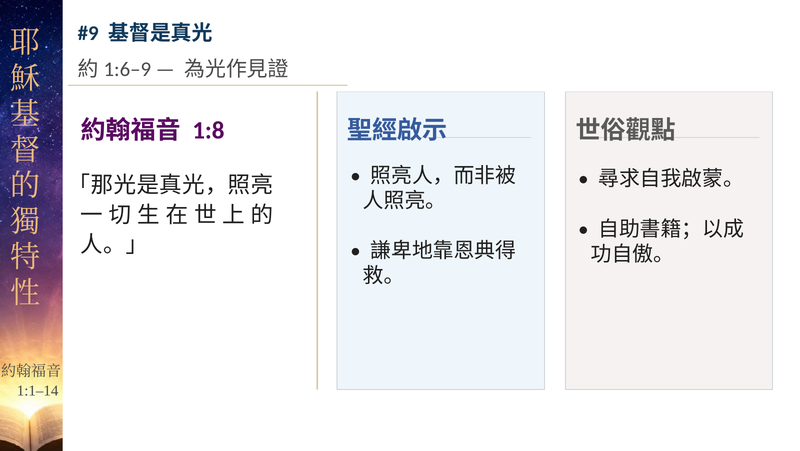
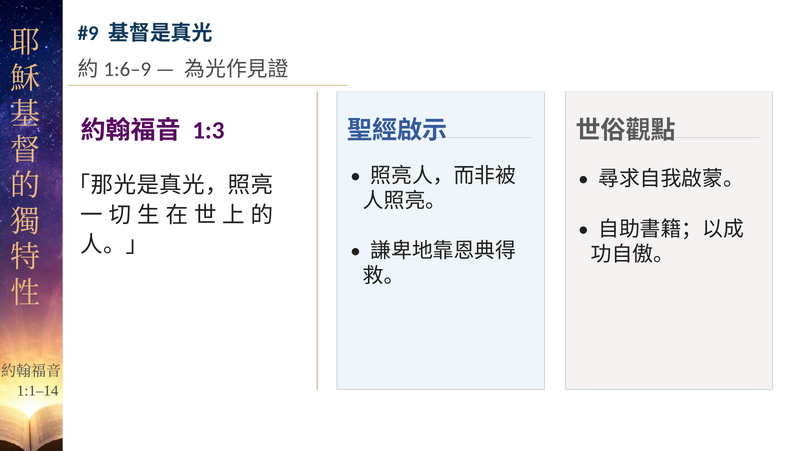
1:8: 1:8 -> 1:3
